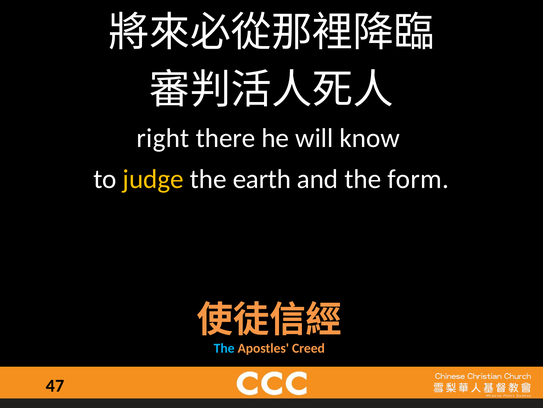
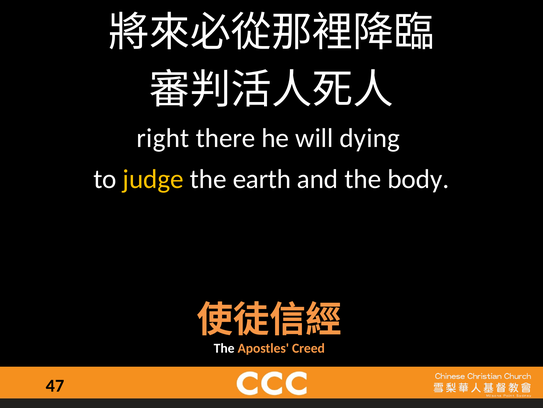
know: know -> dying
form: form -> body
The at (224, 348) colour: light blue -> white
